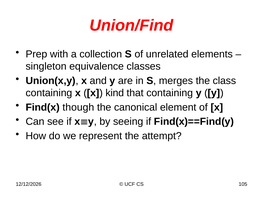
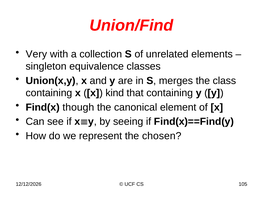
Prep: Prep -> Very
attempt: attempt -> chosen
